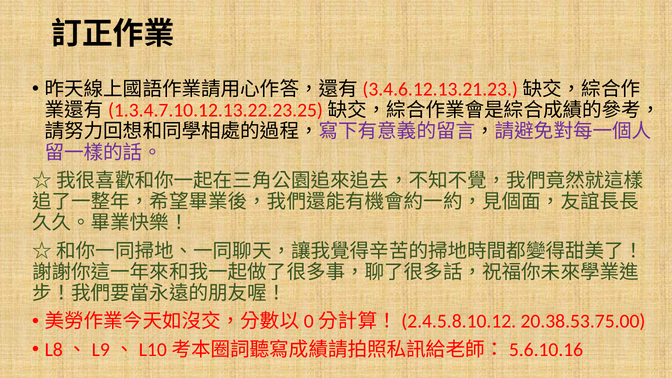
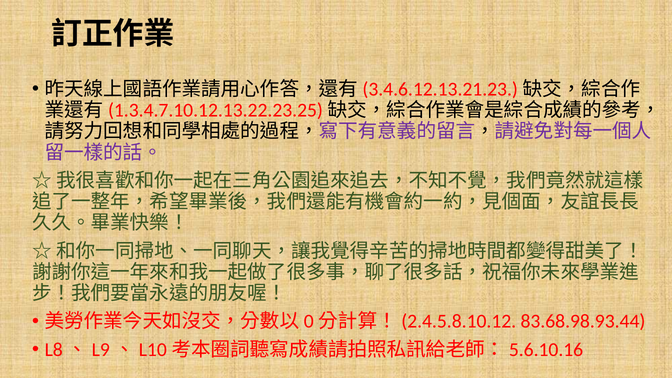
20.38.53.75.00: 20.38.53.75.00 -> 83.68.98.93.44
